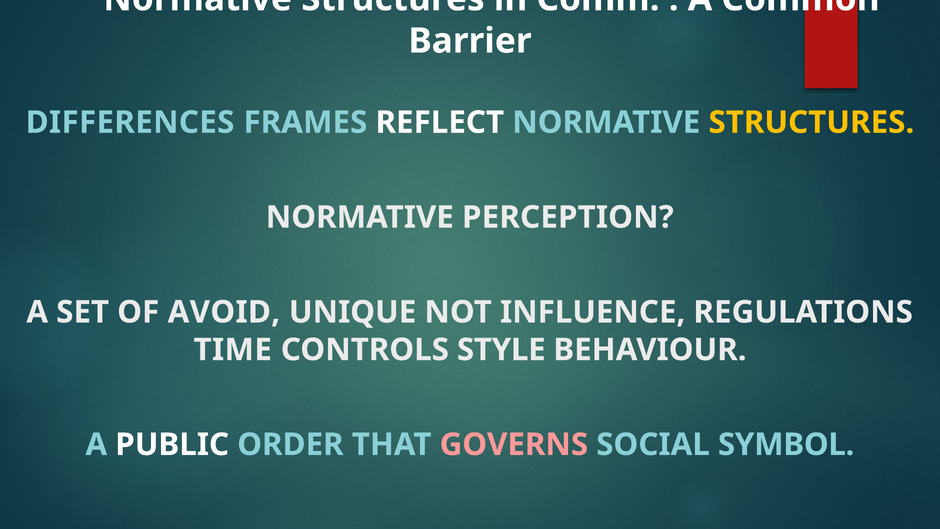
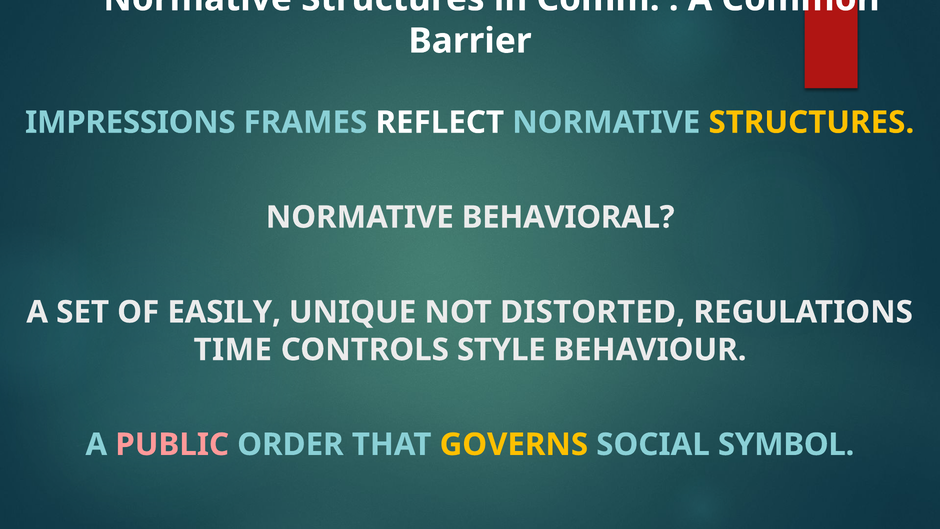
DIFFERENCES: DIFFERENCES -> IMPRESSIONS
PERCEPTION: PERCEPTION -> BEHAVIORAL
AVOID: AVOID -> EASILY
INFLUENCE: INFLUENCE -> DISTORTED
PUBLIC colour: white -> pink
GOVERNS colour: pink -> yellow
